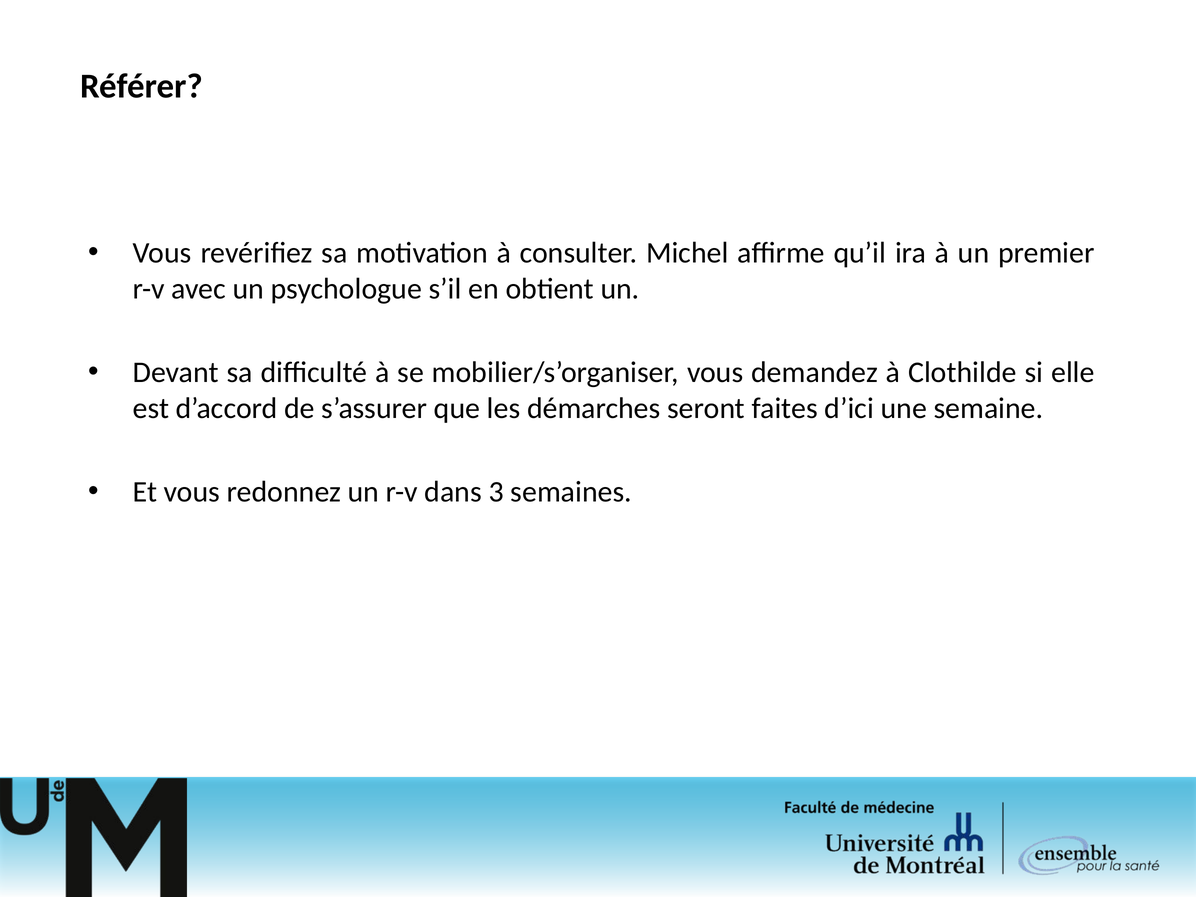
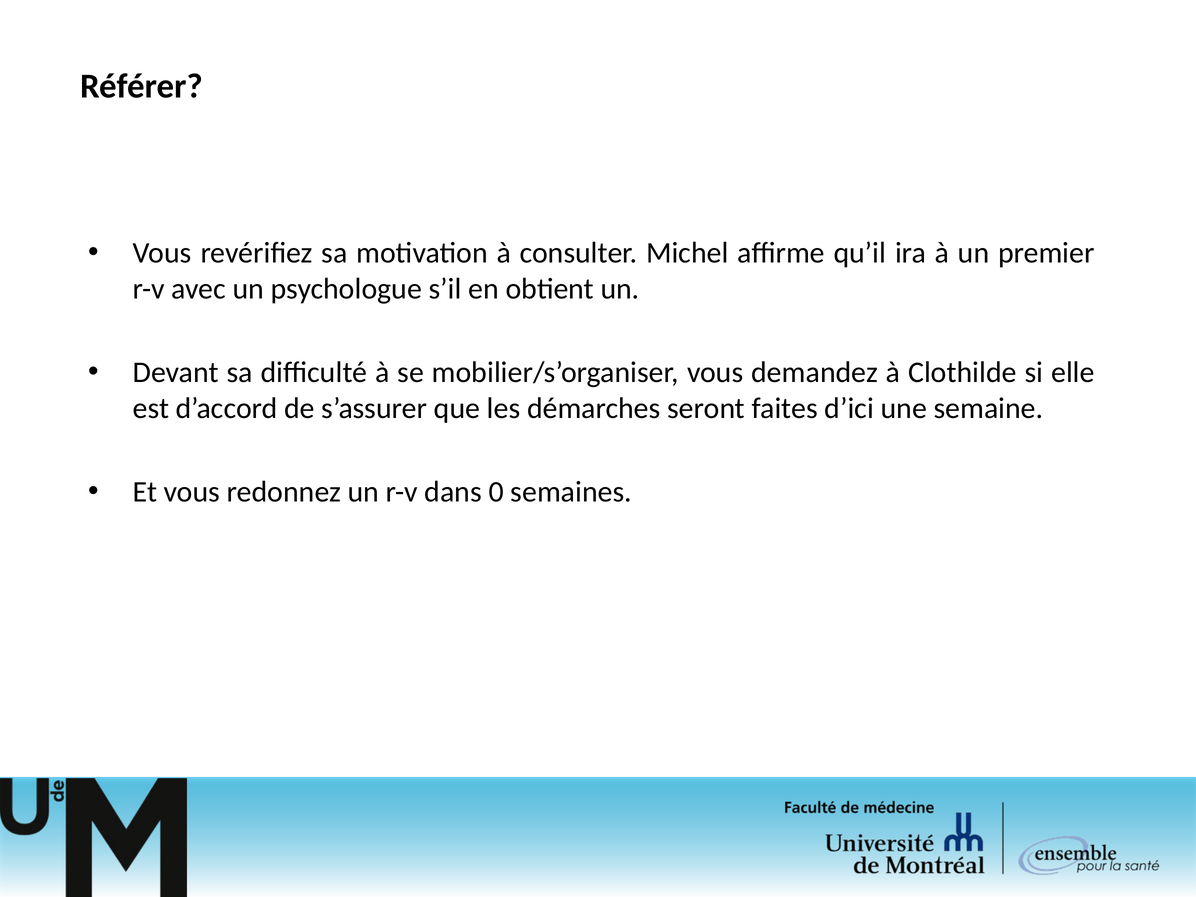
3: 3 -> 0
